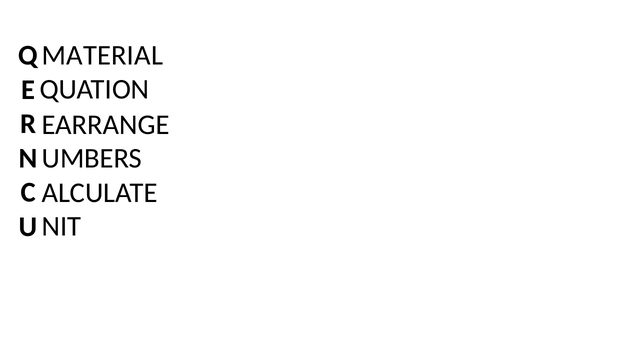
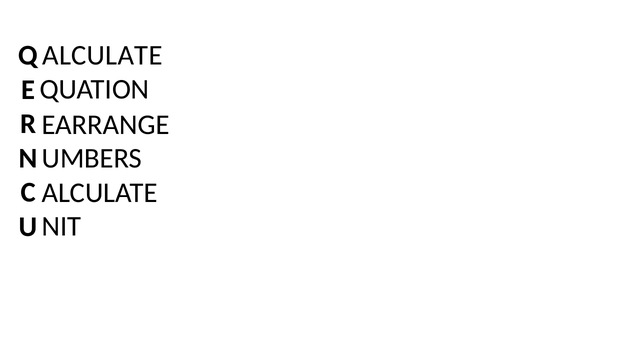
MATERIAL at (102, 56): MATERIAL -> ALCULATE
